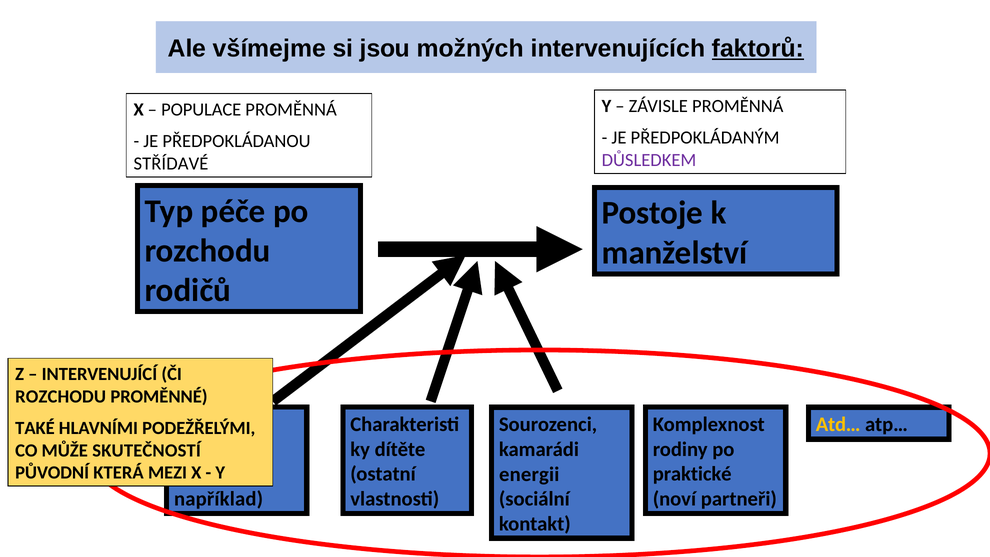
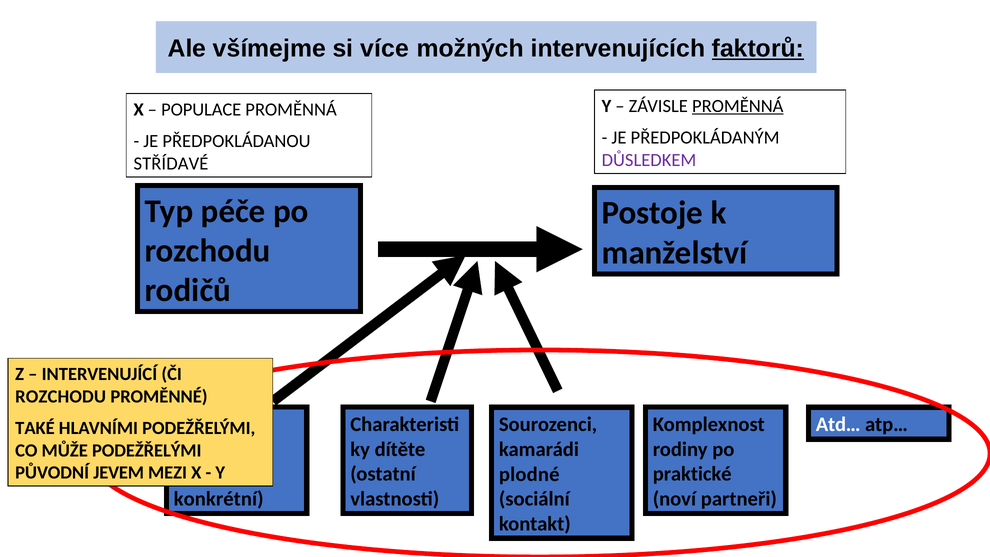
jsou: jsou -> více
PROMĚNNÁ at (738, 106) underline: none -> present
Atd… colour: yellow -> white
MŮŽE SKUTEČNOSTÍ: SKUTEČNOSTÍ -> PODEŽŘELÝMI
KTERÁ: KTERÁ -> JEVEM
energii: energii -> plodné
například: například -> konkrétní
